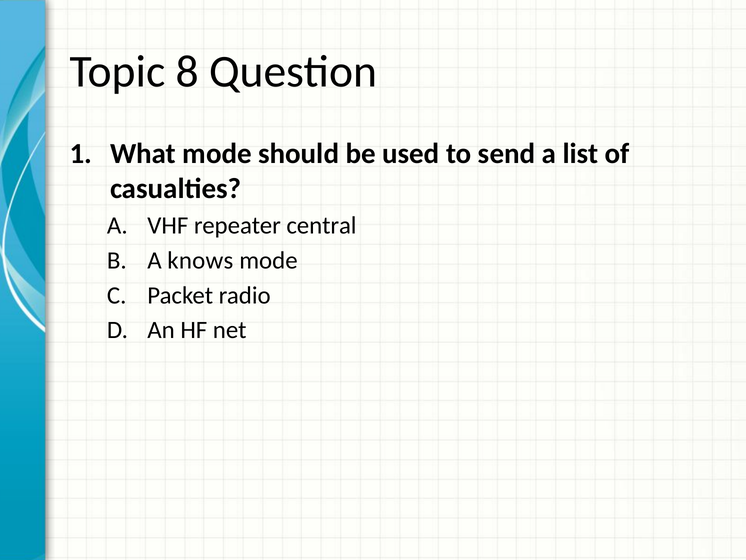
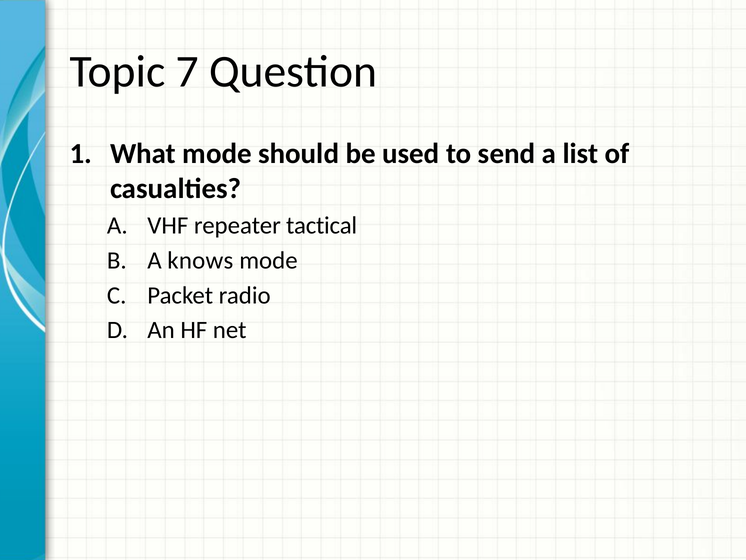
8: 8 -> 7
central: central -> tactical
